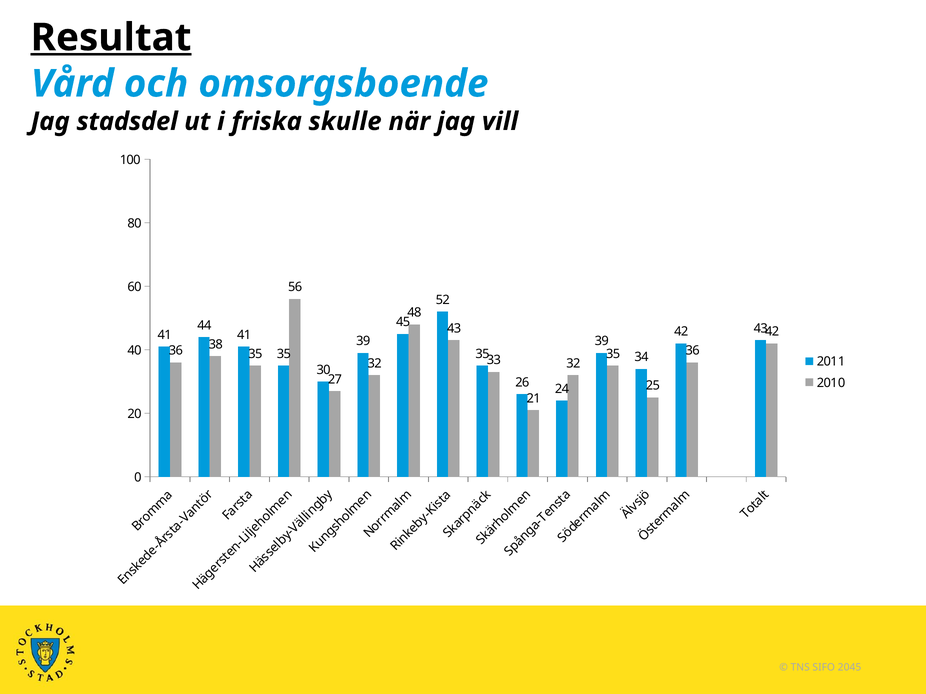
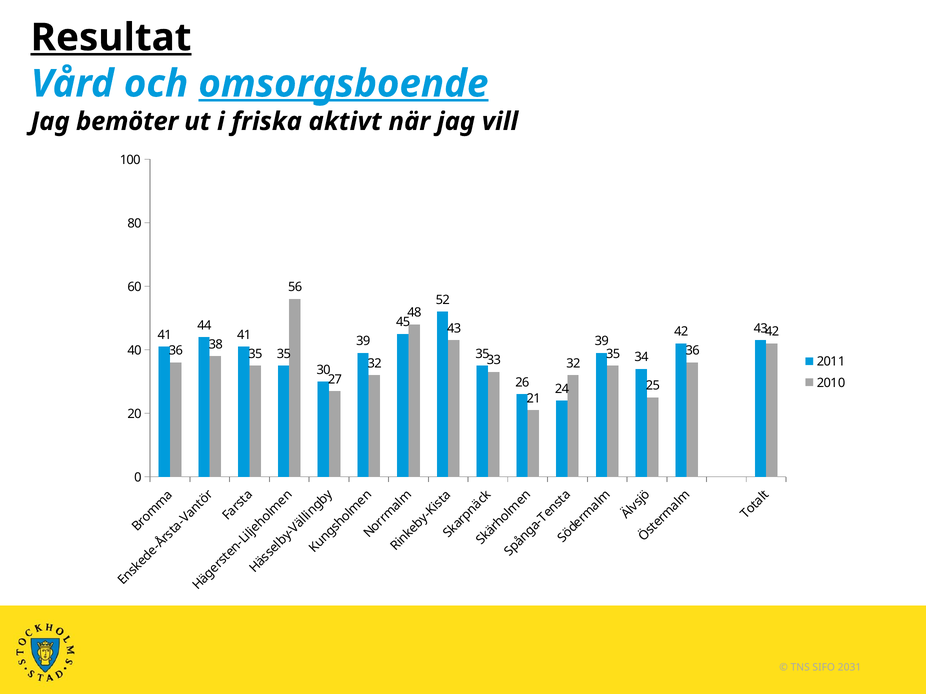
omsorgsboende underline: none -> present
stadsdel: stadsdel -> bemöter
skulle: skulle -> aktivt
2045: 2045 -> 2031
